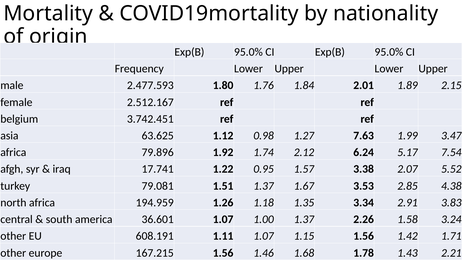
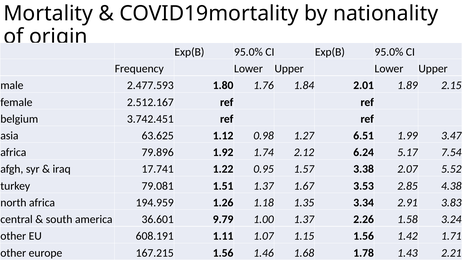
7.63: 7.63 -> 6.51
36.601 1.07: 1.07 -> 9.79
